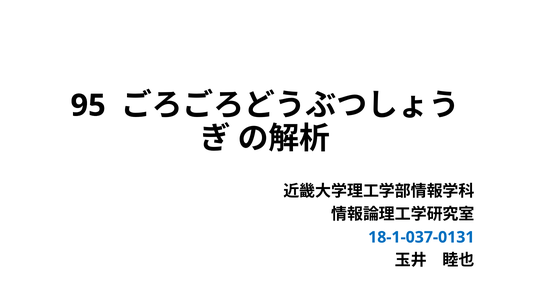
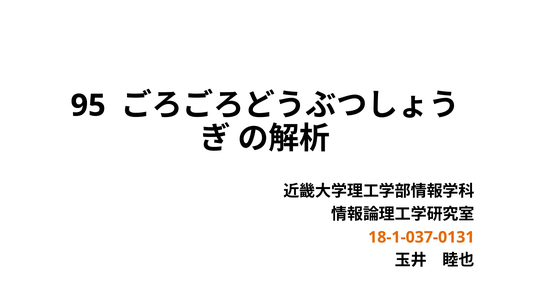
18-1-037-0131 colour: blue -> orange
